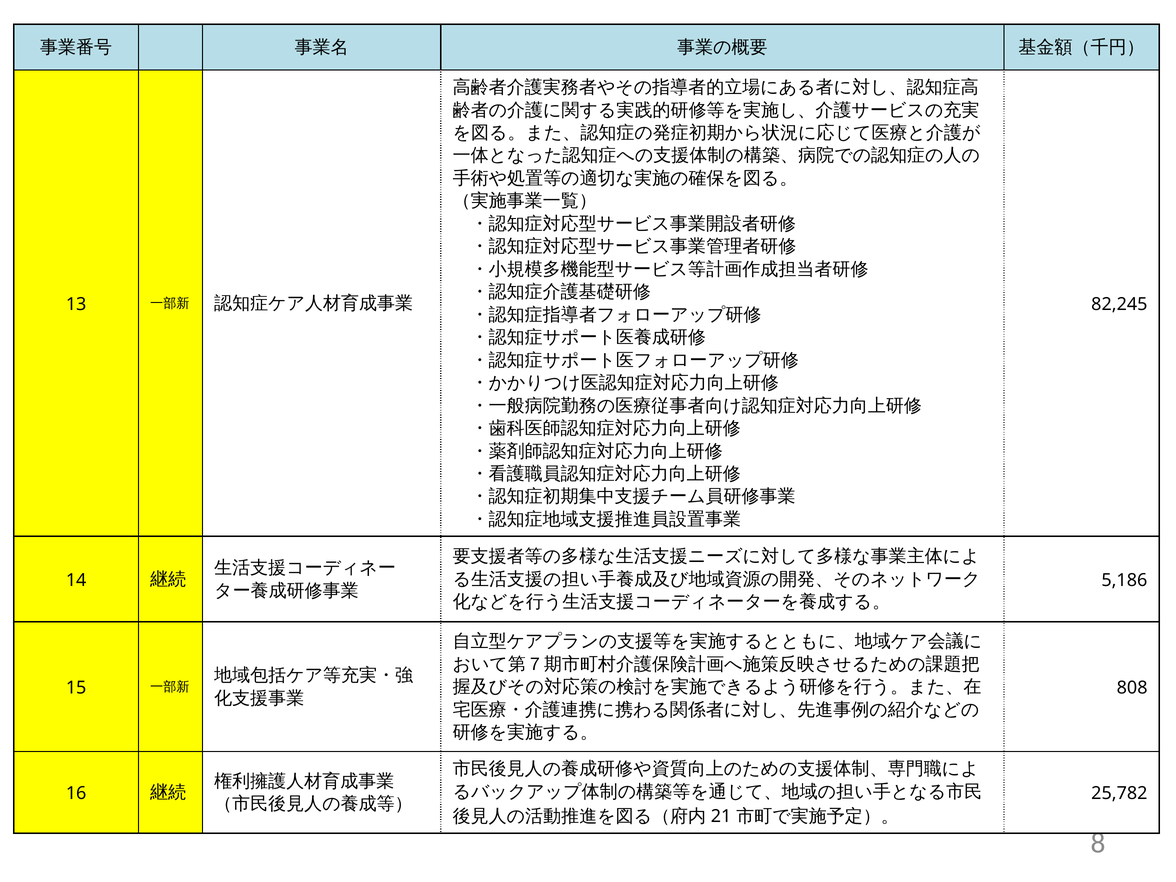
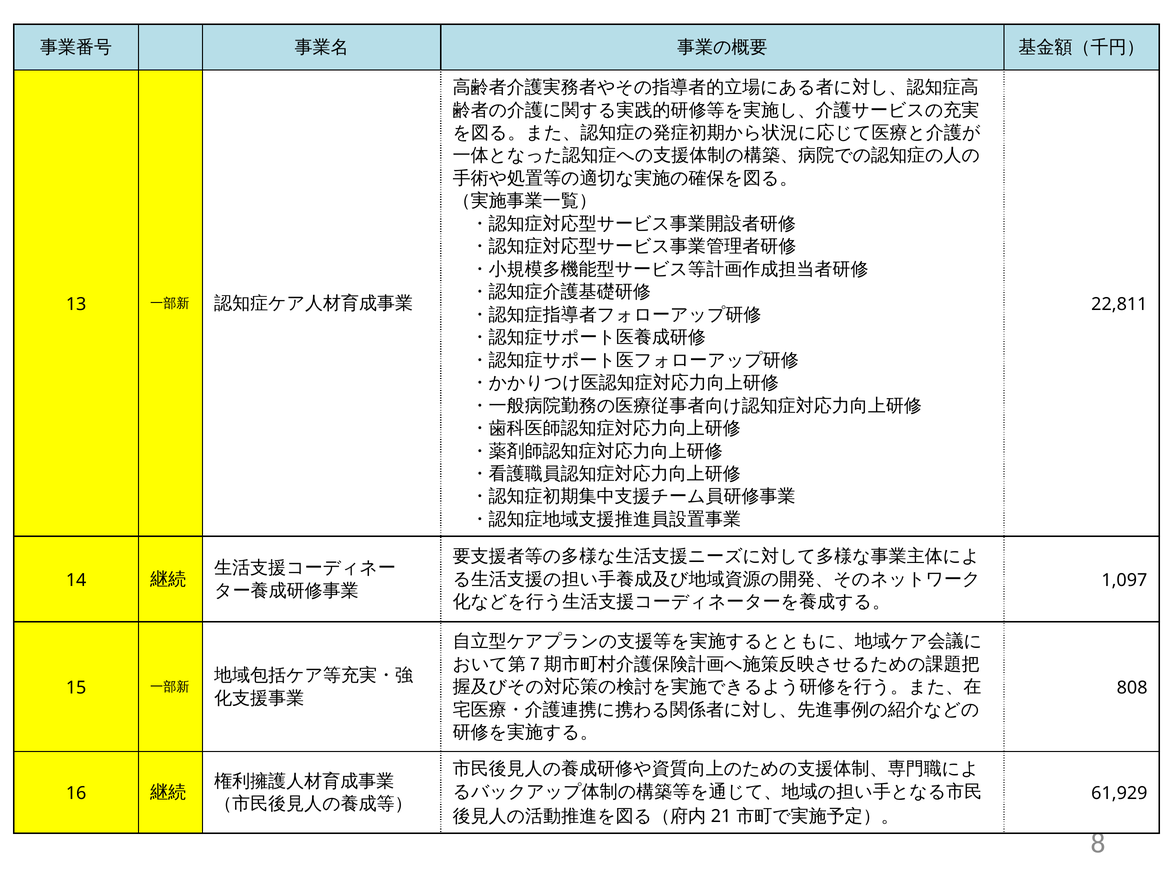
82,245: 82,245 -> 22,811
5,186: 5,186 -> 1,097
25,782: 25,782 -> 61,929
